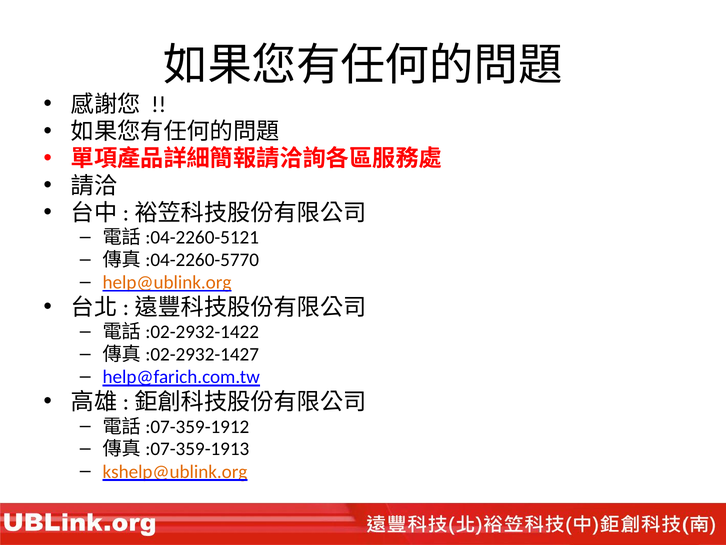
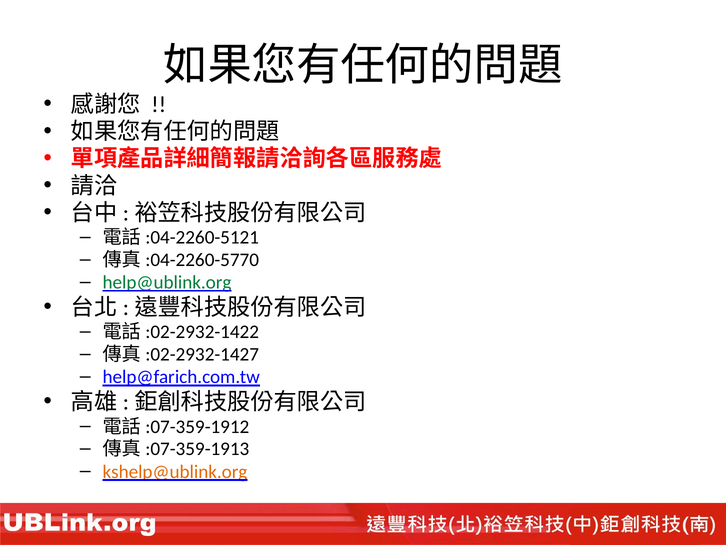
help@ublink.org colour: orange -> green
